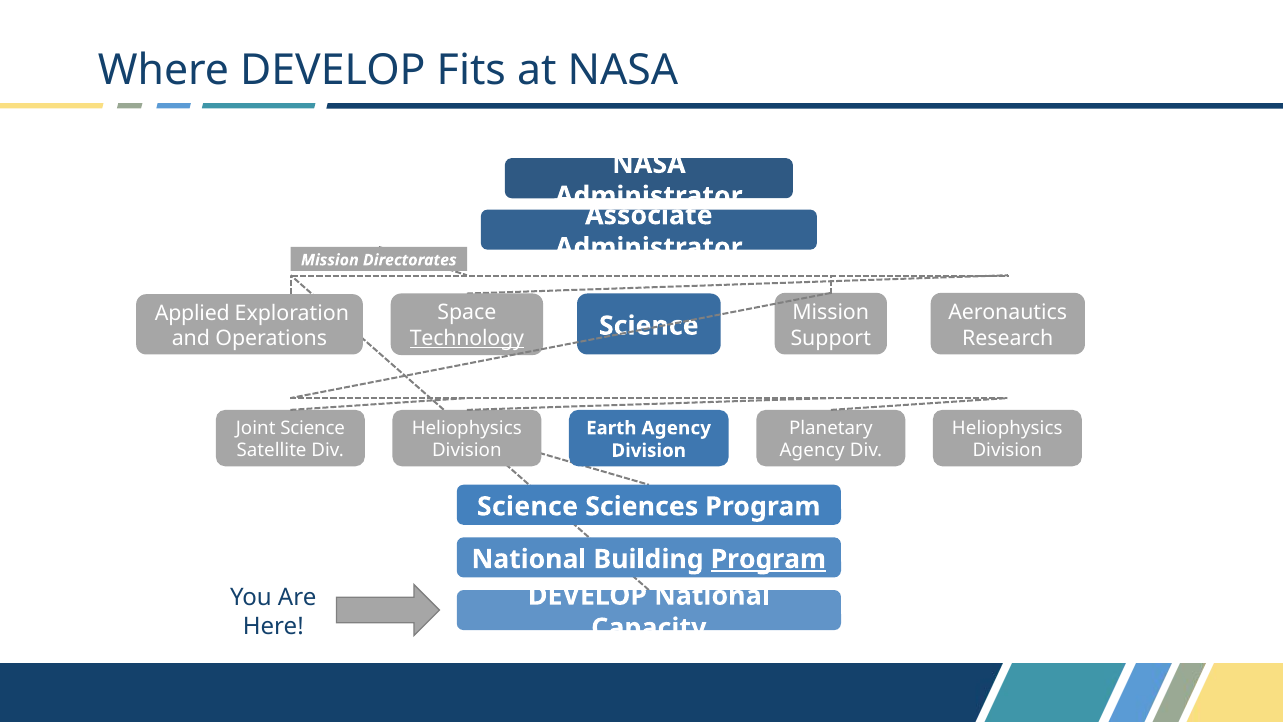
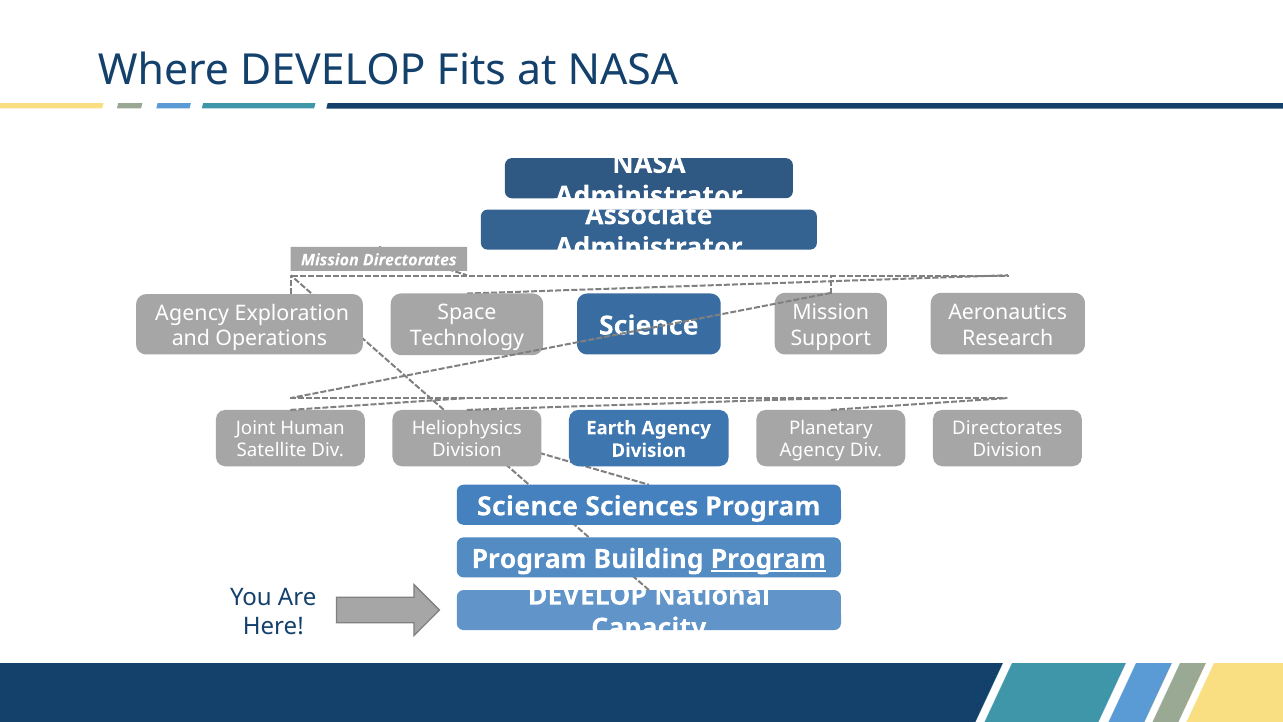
Applied at (192, 313): Applied -> Agency
Technology underline: present -> none
Joint Science: Science -> Human
Heliophysics at (1007, 428): Heliophysics -> Directorates
National at (529, 559): National -> Program
